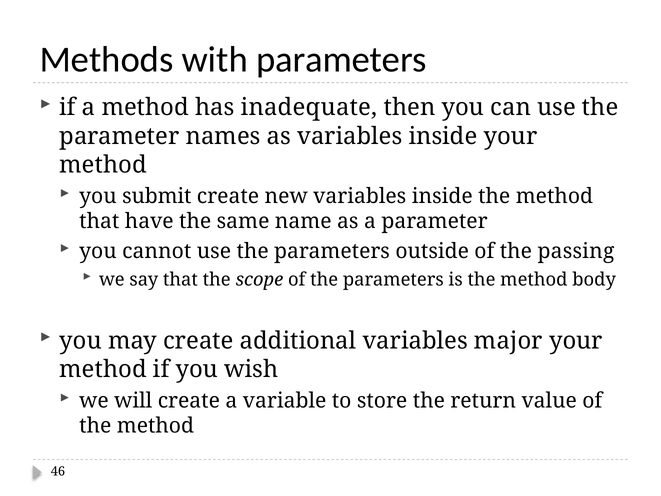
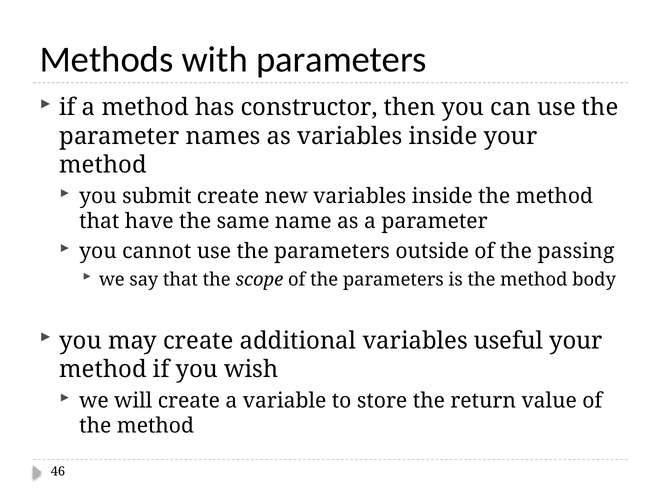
inadequate: inadequate -> constructor
major: major -> useful
